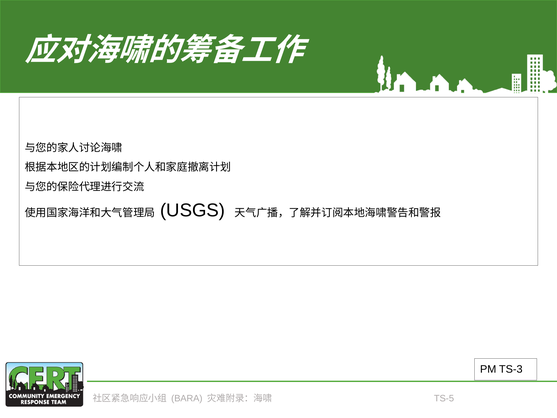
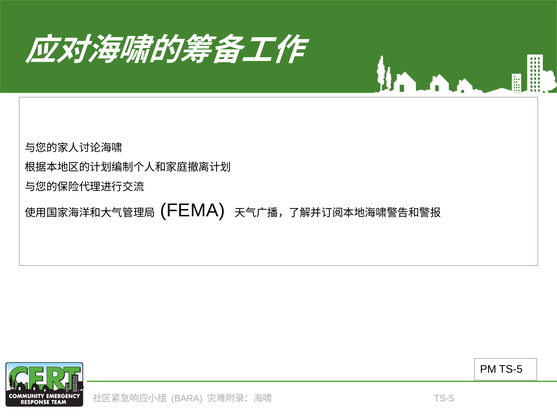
USGS: USGS -> FEMA
PM TS-3: TS-3 -> TS-5
